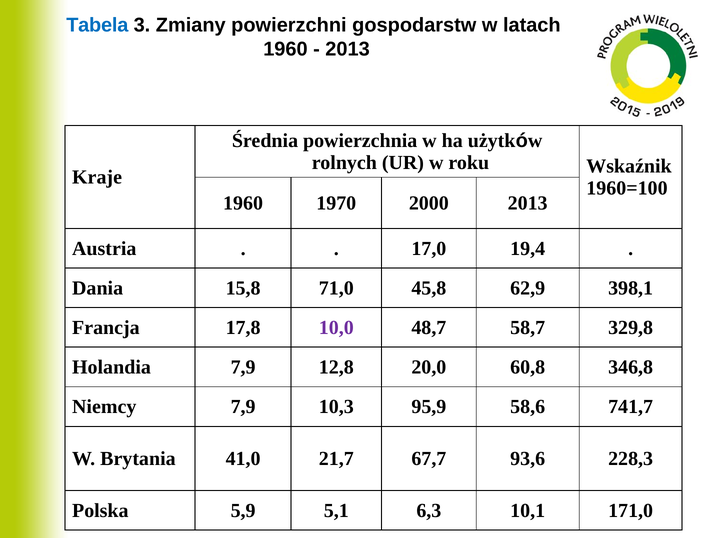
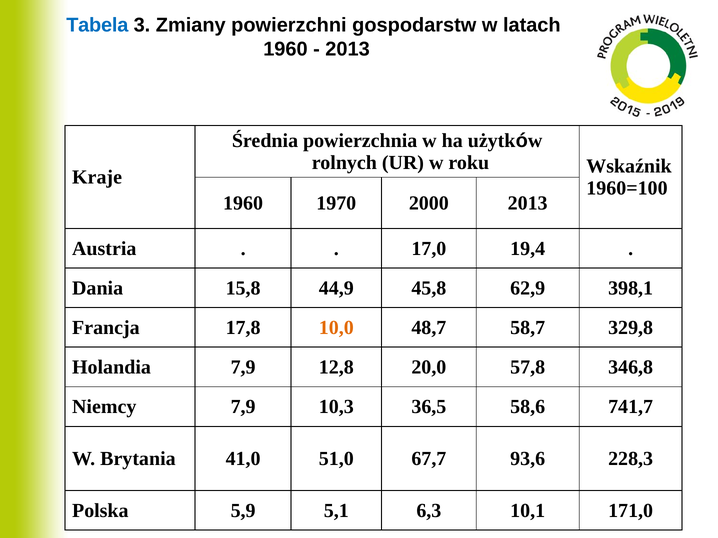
71,0: 71,0 -> 44,9
10,0 colour: purple -> orange
60,8: 60,8 -> 57,8
95,9: 95,9 -> 36,5
21,7: 21,7 -> 51,0
